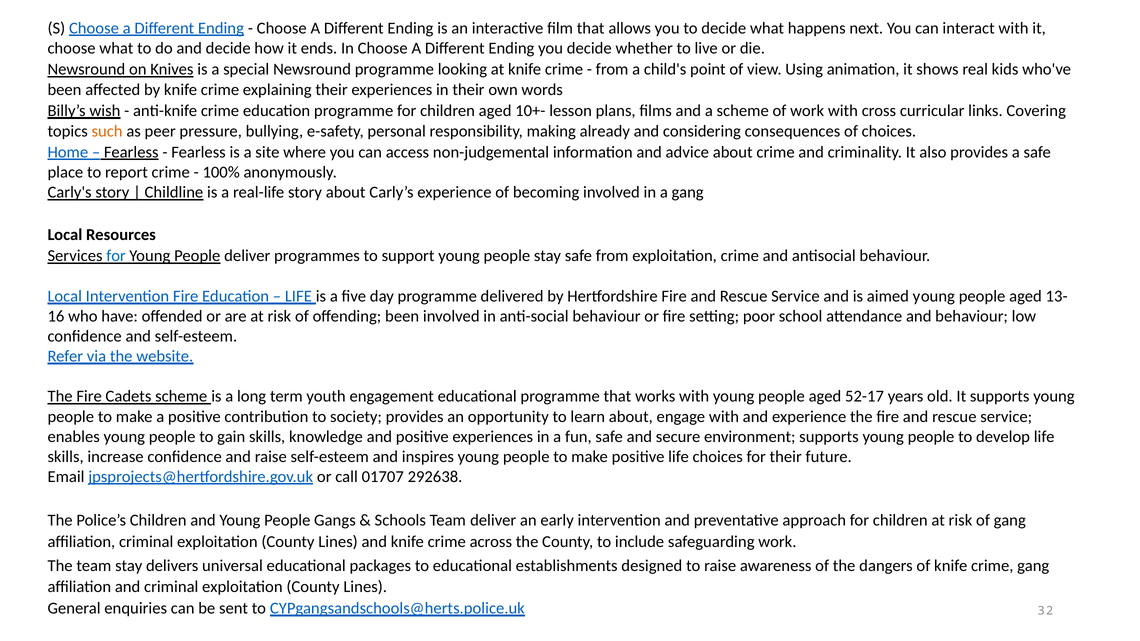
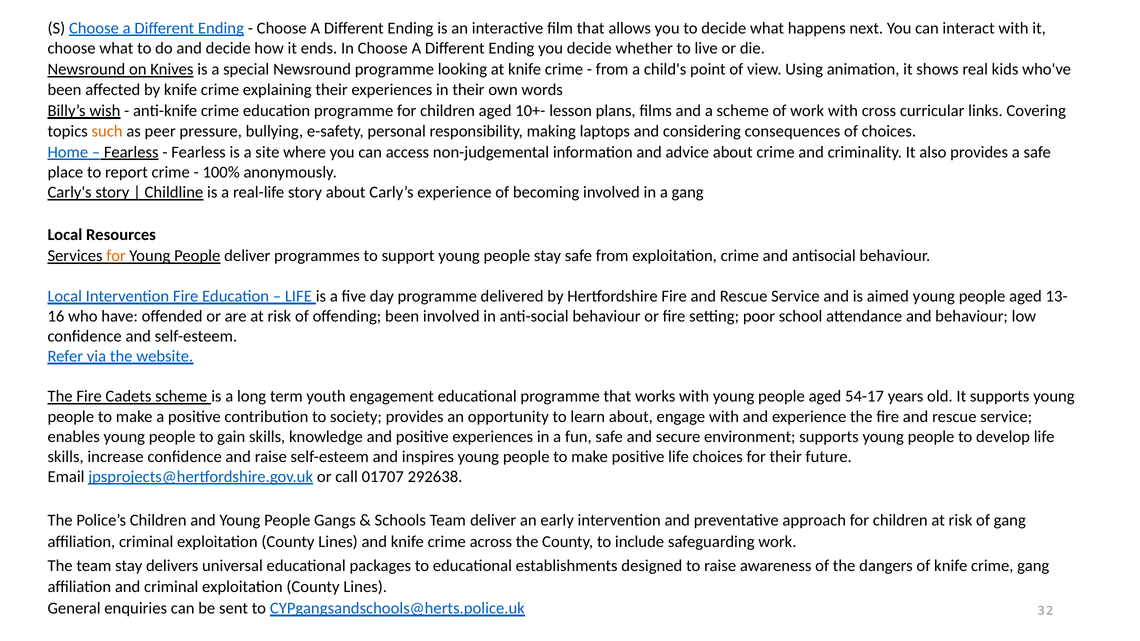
already: already -> laptops
for at (116, 256) colour: blue -> orange
52-17: 52-17 -> 54-17
